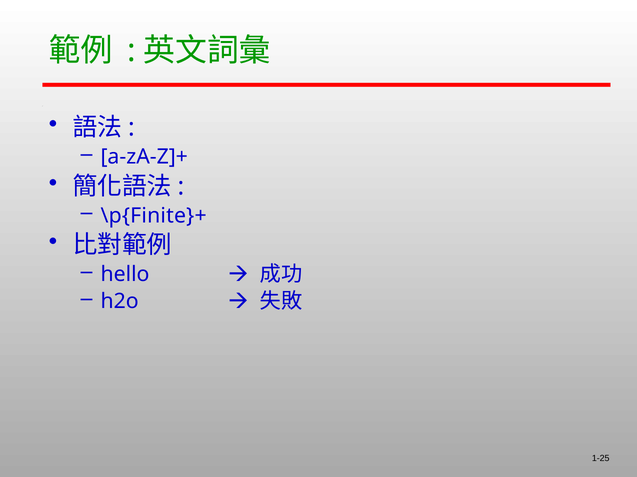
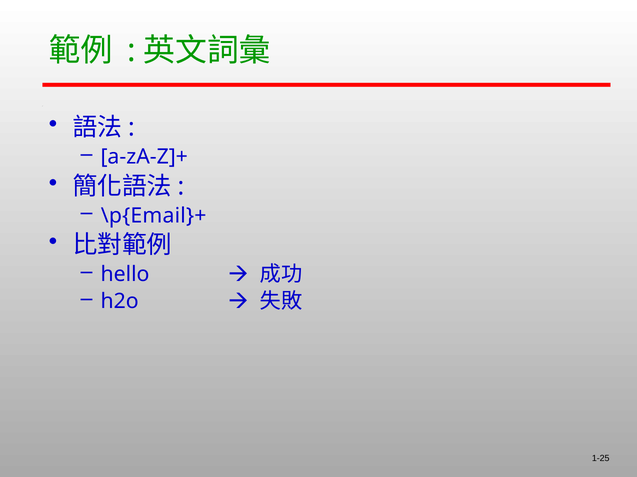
\p{Finite}+: \p{Finite}+ -> \p{Email}+
